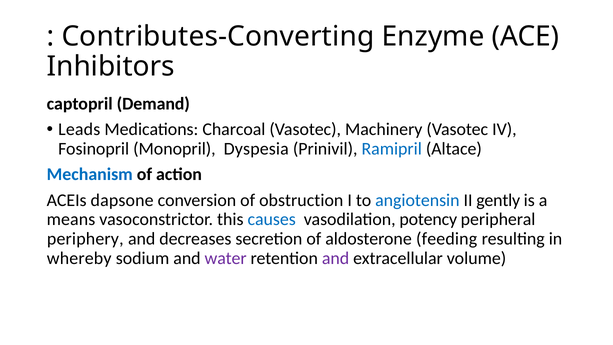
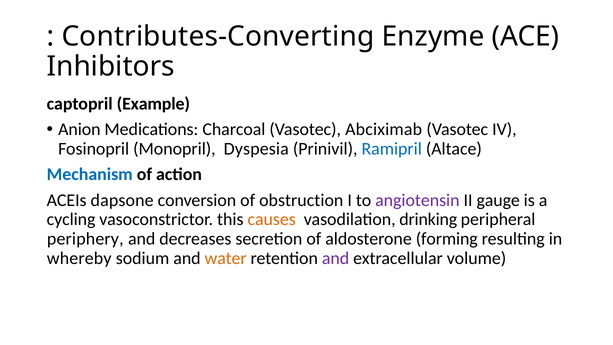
Demand: Demand -> Example
Leads: Leads -> Anion
Machinery: Machinery -> Abciximab
angiotensin colour: blue -> purple
gently: gently -> gauge
means: means -> cycling
causes colour: blue -> orange
potency: potency -> drinking
feeding: feeding -> forming
water colour: purple -> orange
